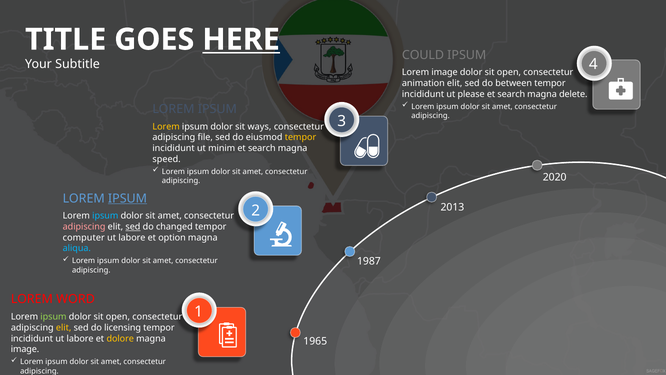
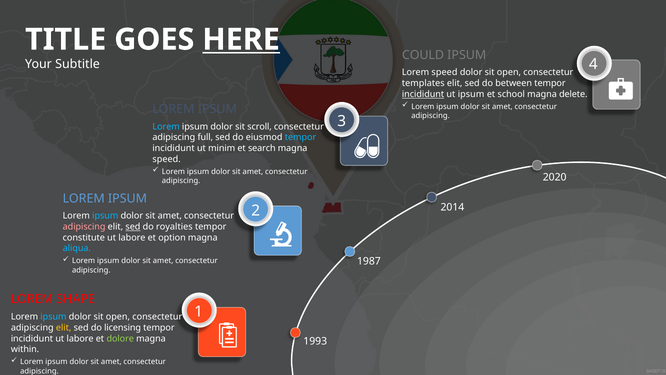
Lorem image: image -> speed
animation: animation -> templates
incididunt at (423, 94) underline: none -> present
ut please: please -> ipsum
search at (511, 94): search -> school
Lorem at (166, 126) colour: yellow -> light blue
ways: ways -> scroll
file: file -> full
tempor at (301, 137) colour: yellow -> light blue
IPSUM at (128, 198) underline: present -> none
2013: 2013 -> 2014
changed: changed -> royalties
computer: computer -> constitute
WORD: WORD -> SHAPE
ipsum at (53, 317) colour: light green -> light blue
dolore colour: yellow -> light green
1965: 1965 -> 1993
image at (25, 349): image -> within
